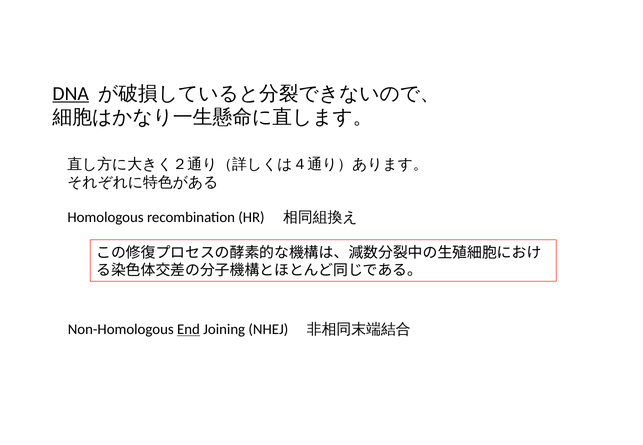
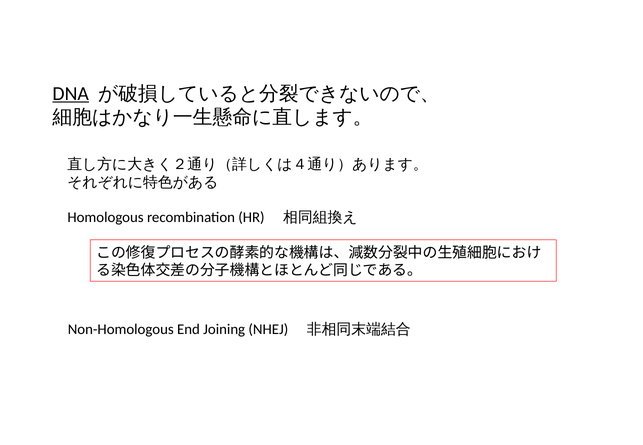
End underline: present -> none
